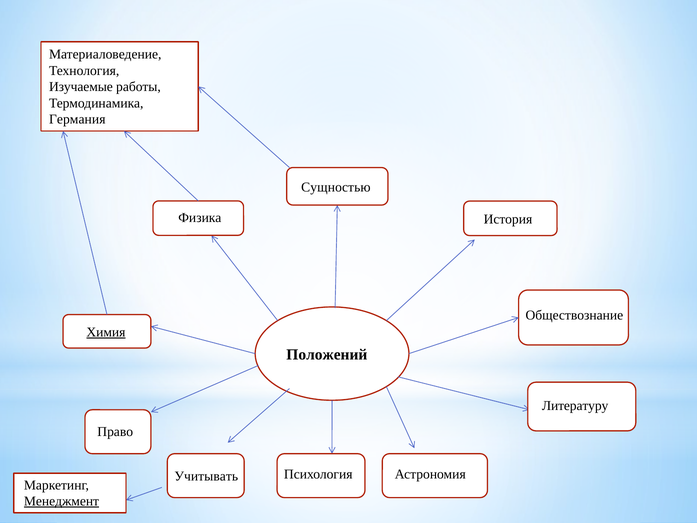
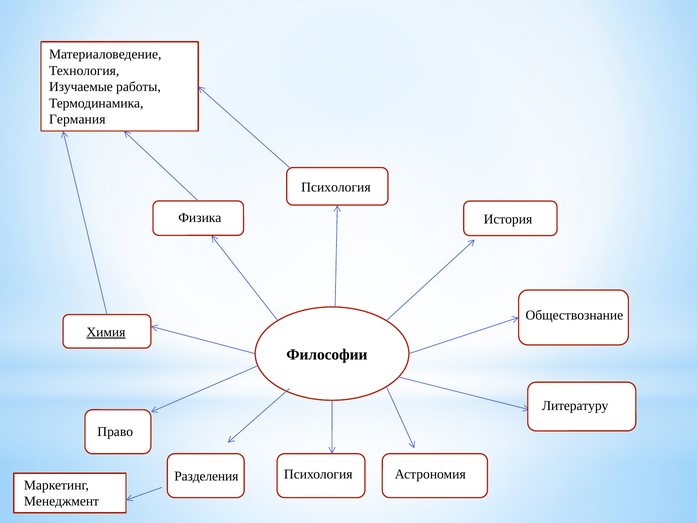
Сущностью at (336, 187): Сущностью -> Психология
Положений: Положений -> Философии
Учитывать: Учитывать -> Разделения
Менеджмент underline: present -> none
